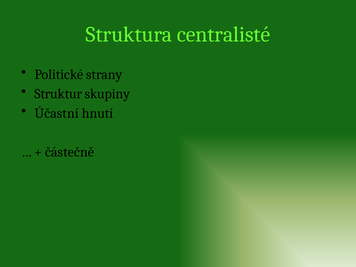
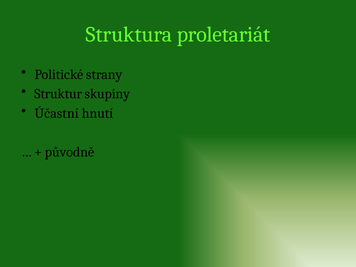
centralisté: centralisté -> proletariát
částečně: částečně -> původně
